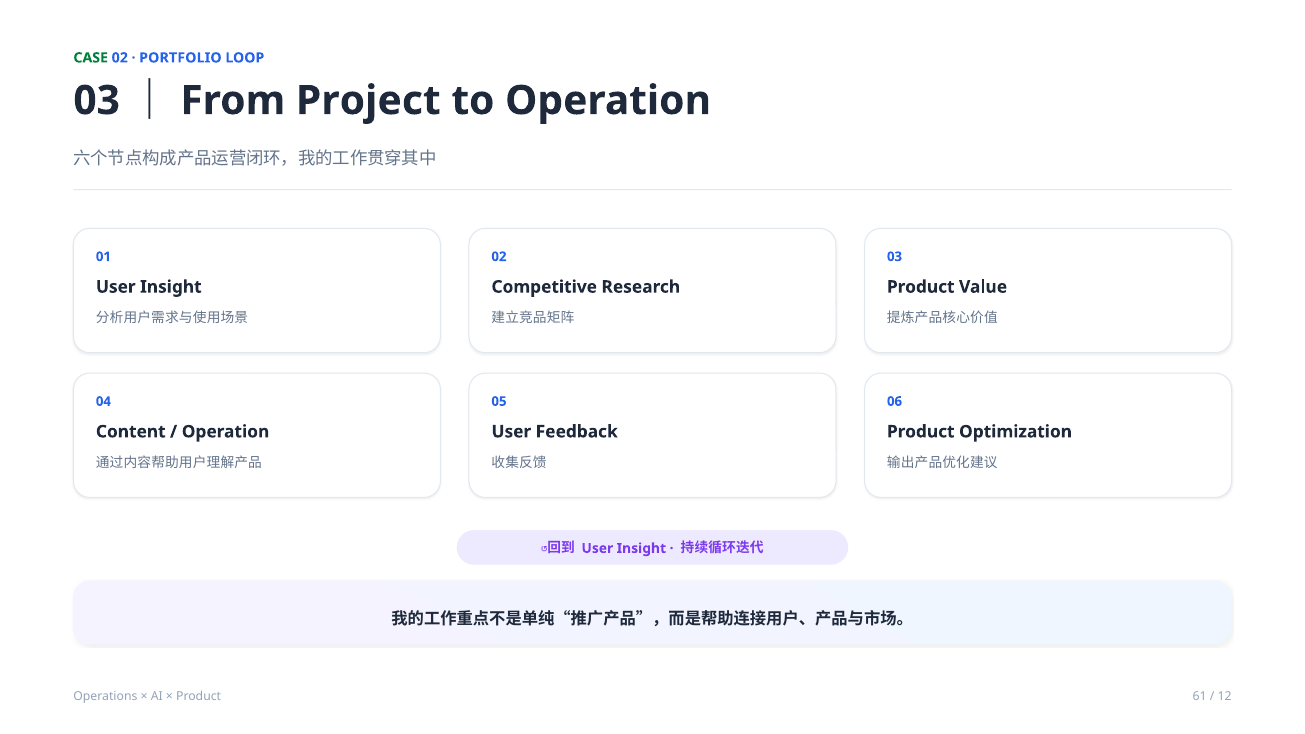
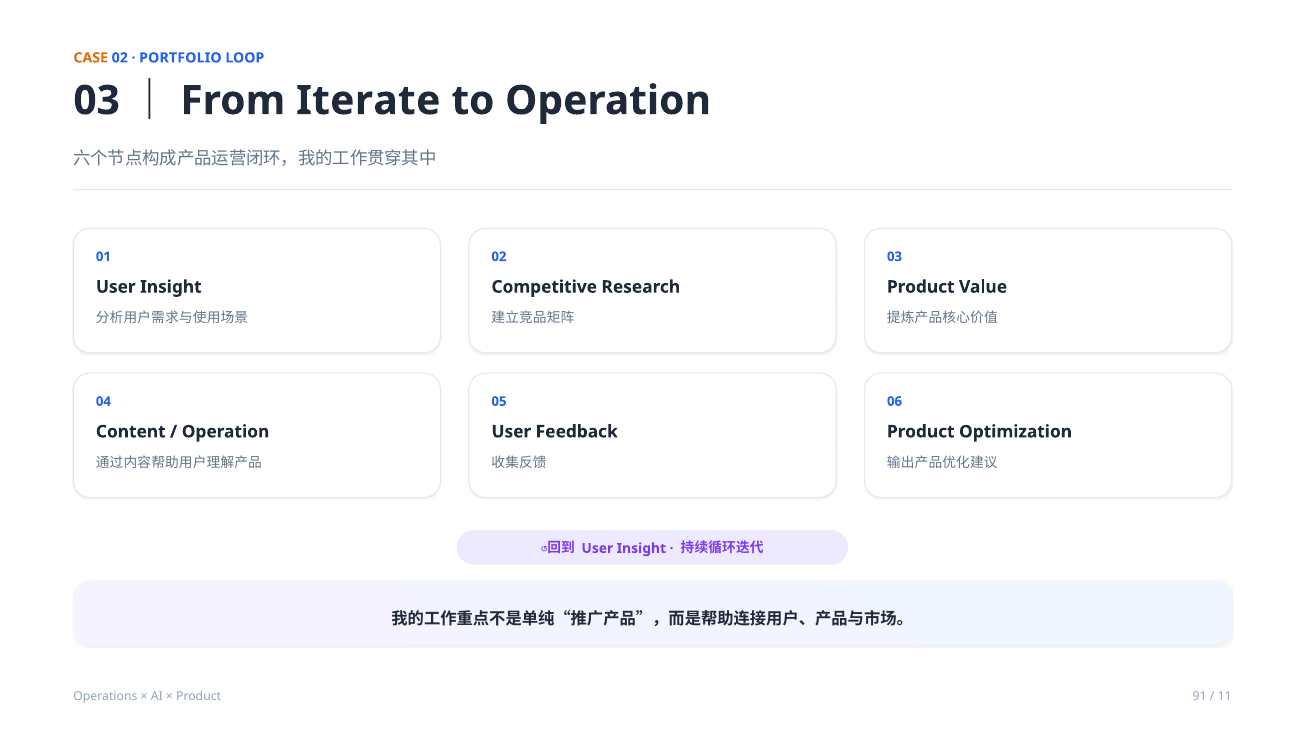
CASE colour: green -> orange
Project: Project -> Iterate
61: 61 -> 91
12: 12 -> 11
